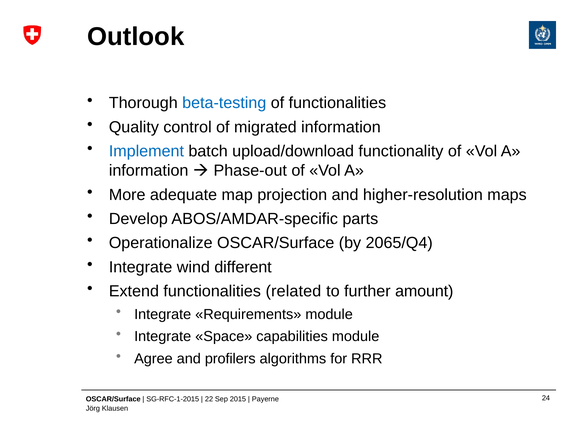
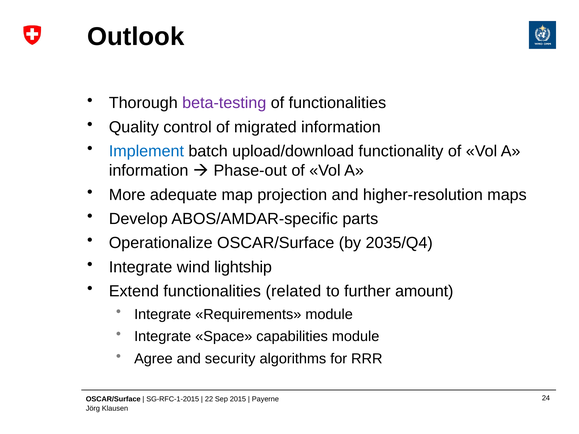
beta-testing colour: blue -> purple
2065/Q4: 2065/Q4 -> 2035/Q4
different: different -> lightship
profilers: profilers -> security
